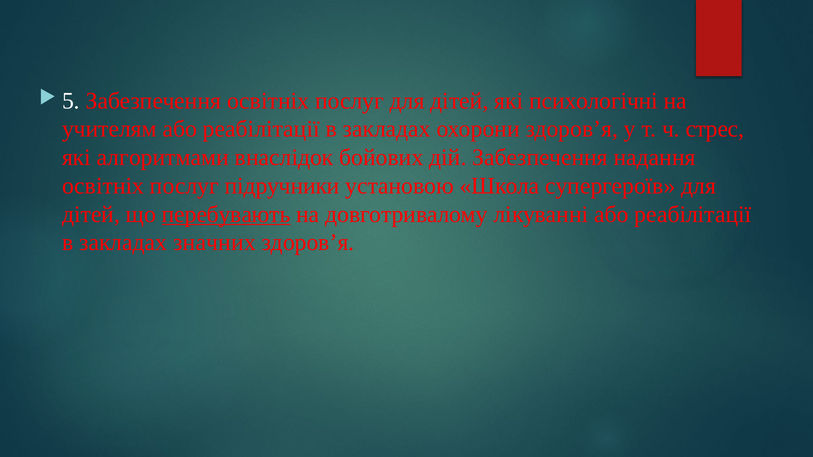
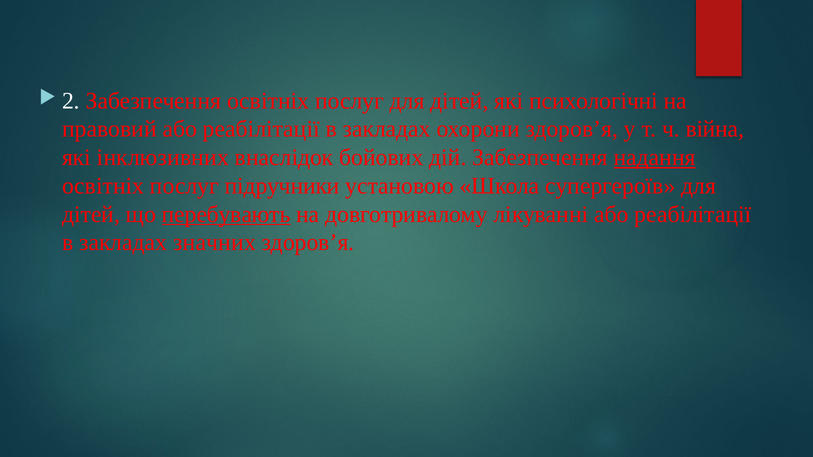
5: 5 -> 2
учителям: учителям -> правовий
стрес: стрес -> війна
алгоритмами: алгоритмами -> інклюзивних
надання underline: none -> present
